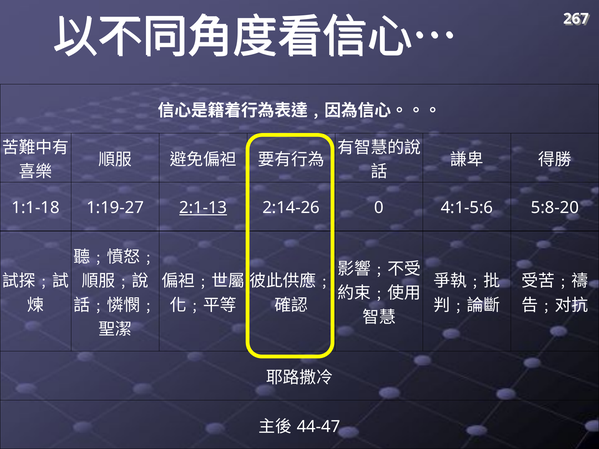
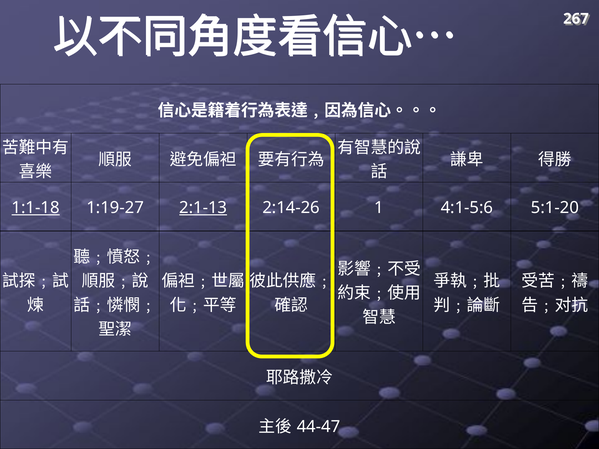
1:1-18 underline: none -> present
0: 0 -> 1
5:8-20: 5:8-20 -> 5:1-20
